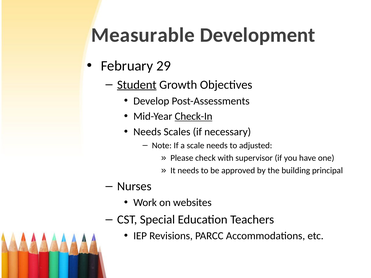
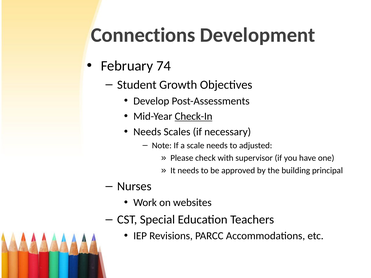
Measurable: Measurable -> Connections
29: 29 -> 74
Student underline: present -> none
